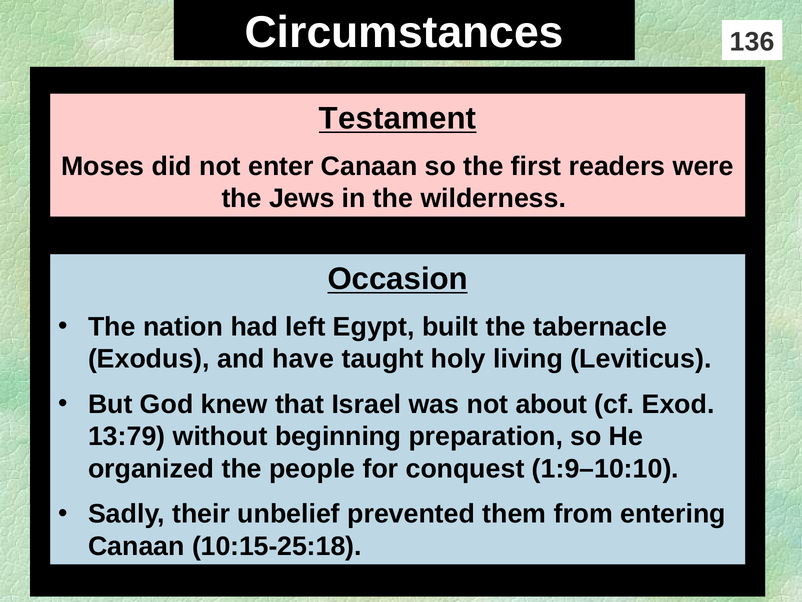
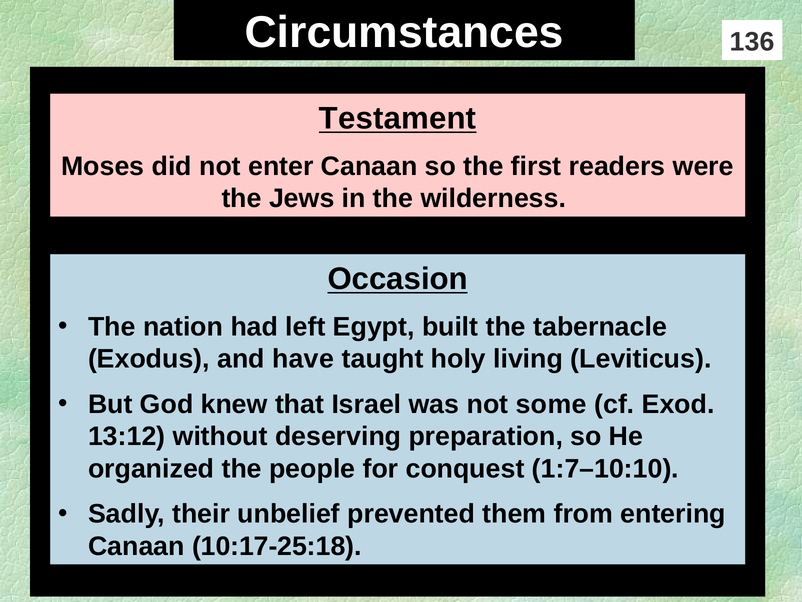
about: about -> some
13:79: 13:79 -> 13:12
beginning: beginning -> deserving
1:9–10:10: 1:9–10:10 -> 1:7–10:10
10:15-25:18: 10:15-25:18 -> 10:17-25:18
